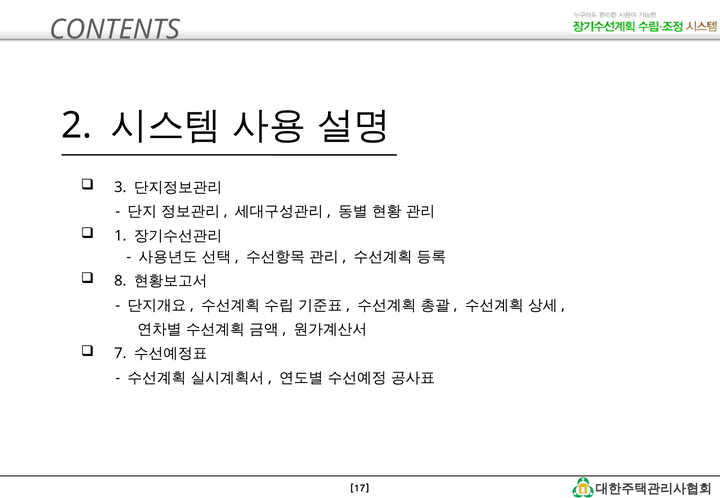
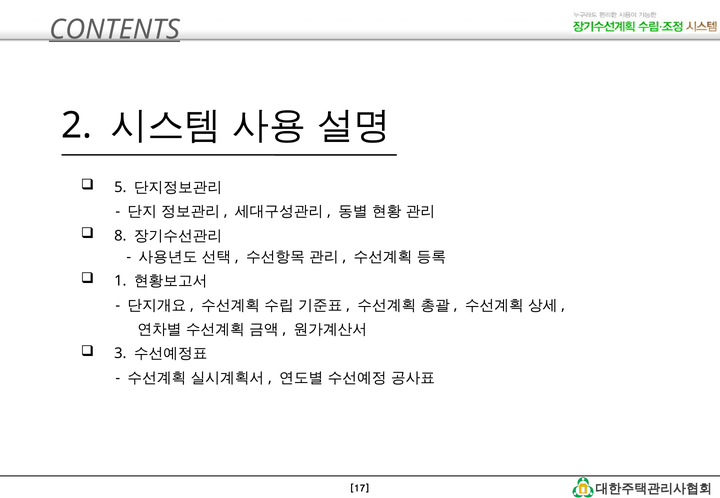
CONTENTS underline: none -> present
3: 3 -> 5
1: 1 -> 8
8: 8 -> 1
7: 7 -> 3
